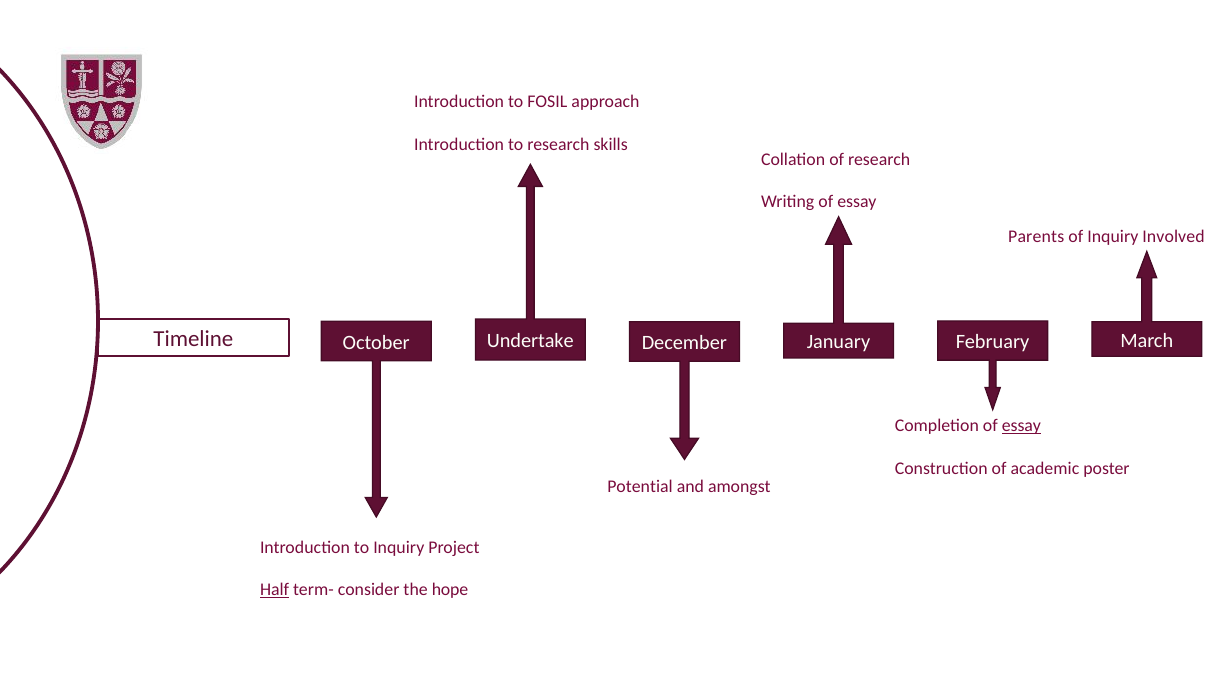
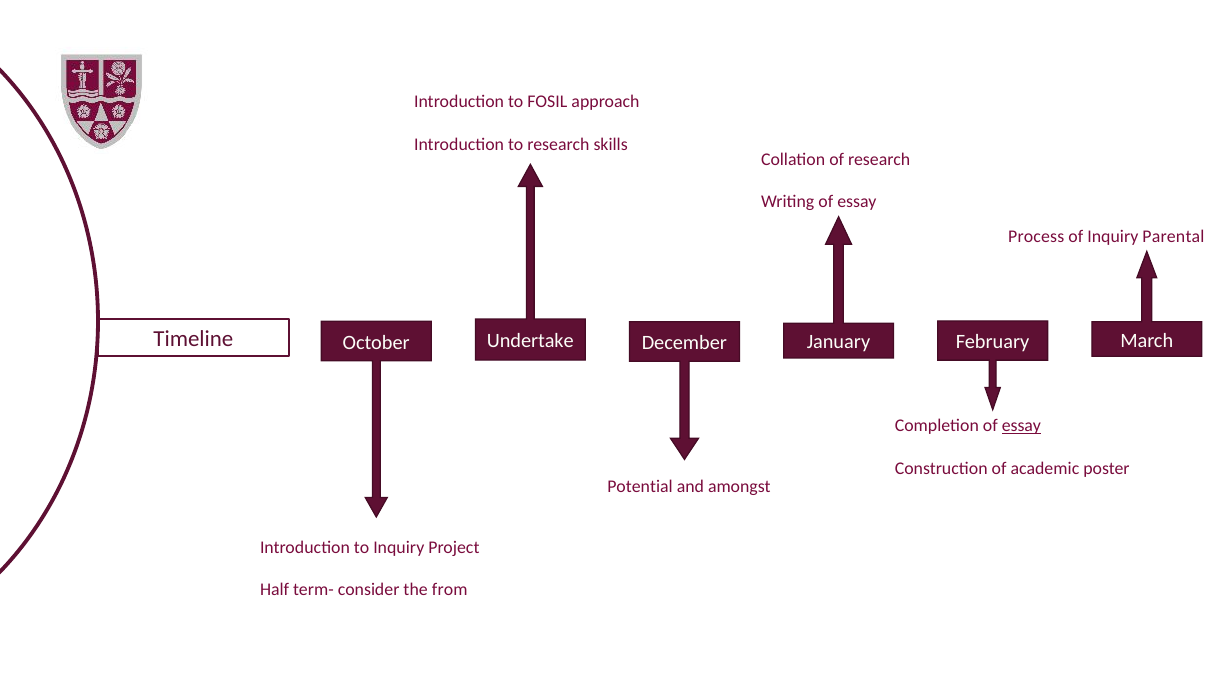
Parents: Parents -> Process
Involved: Involved -> Parental
Half underline: present -> none
hope: hope -> from
